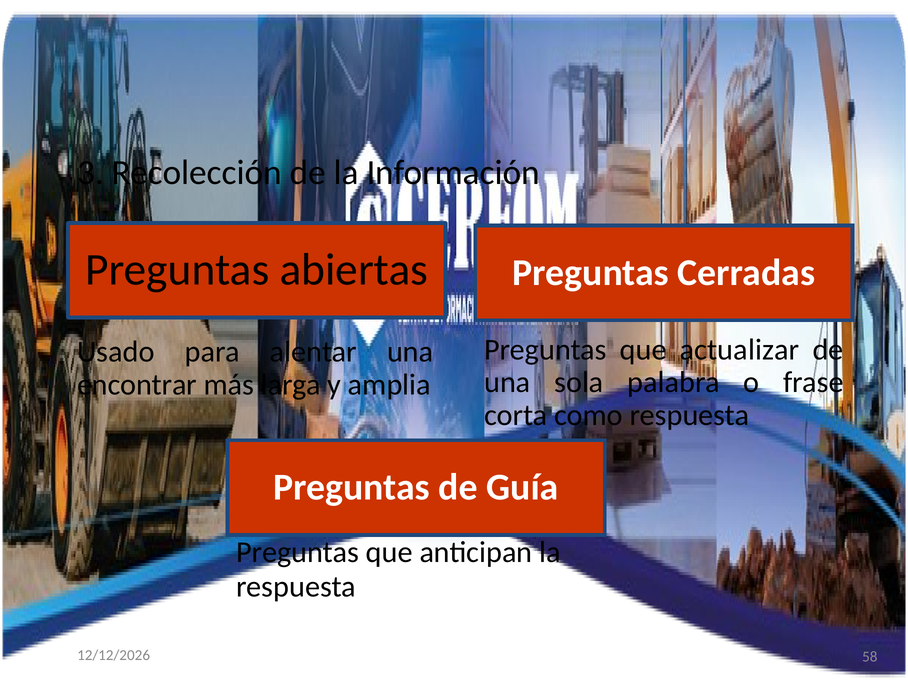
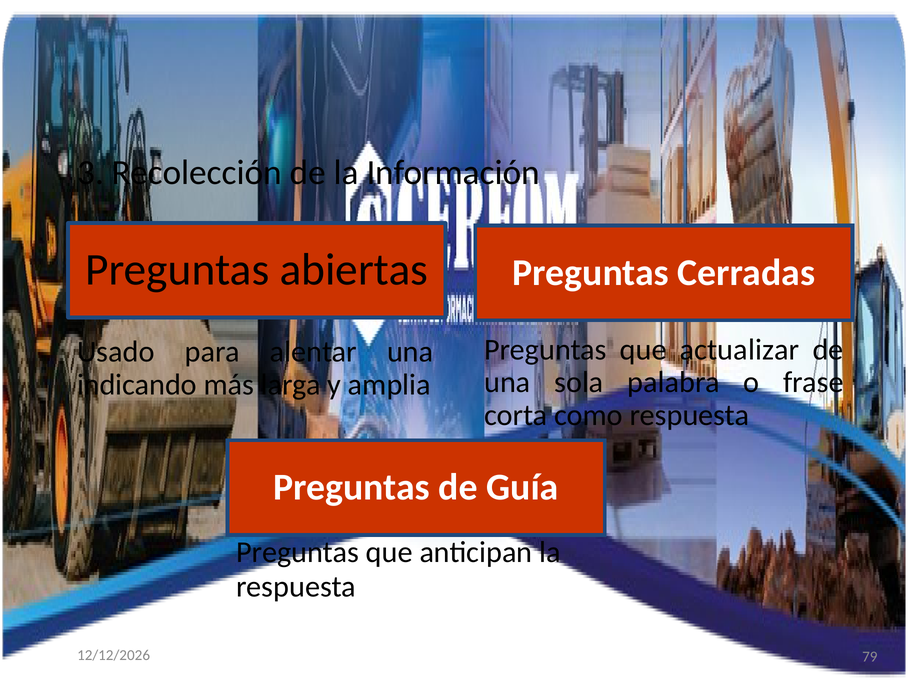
encontrar: encontrar -> indicando
58: 58 -> 79
